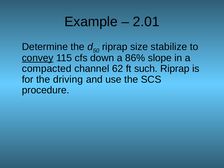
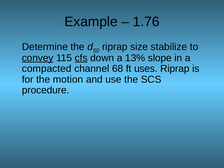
2.01: 2.01 -> 1.76
cfs underline: none -> present
86%: 86% -> 13%
62: 62 -> 68
such: such -> uses
driving: driving -> motion
